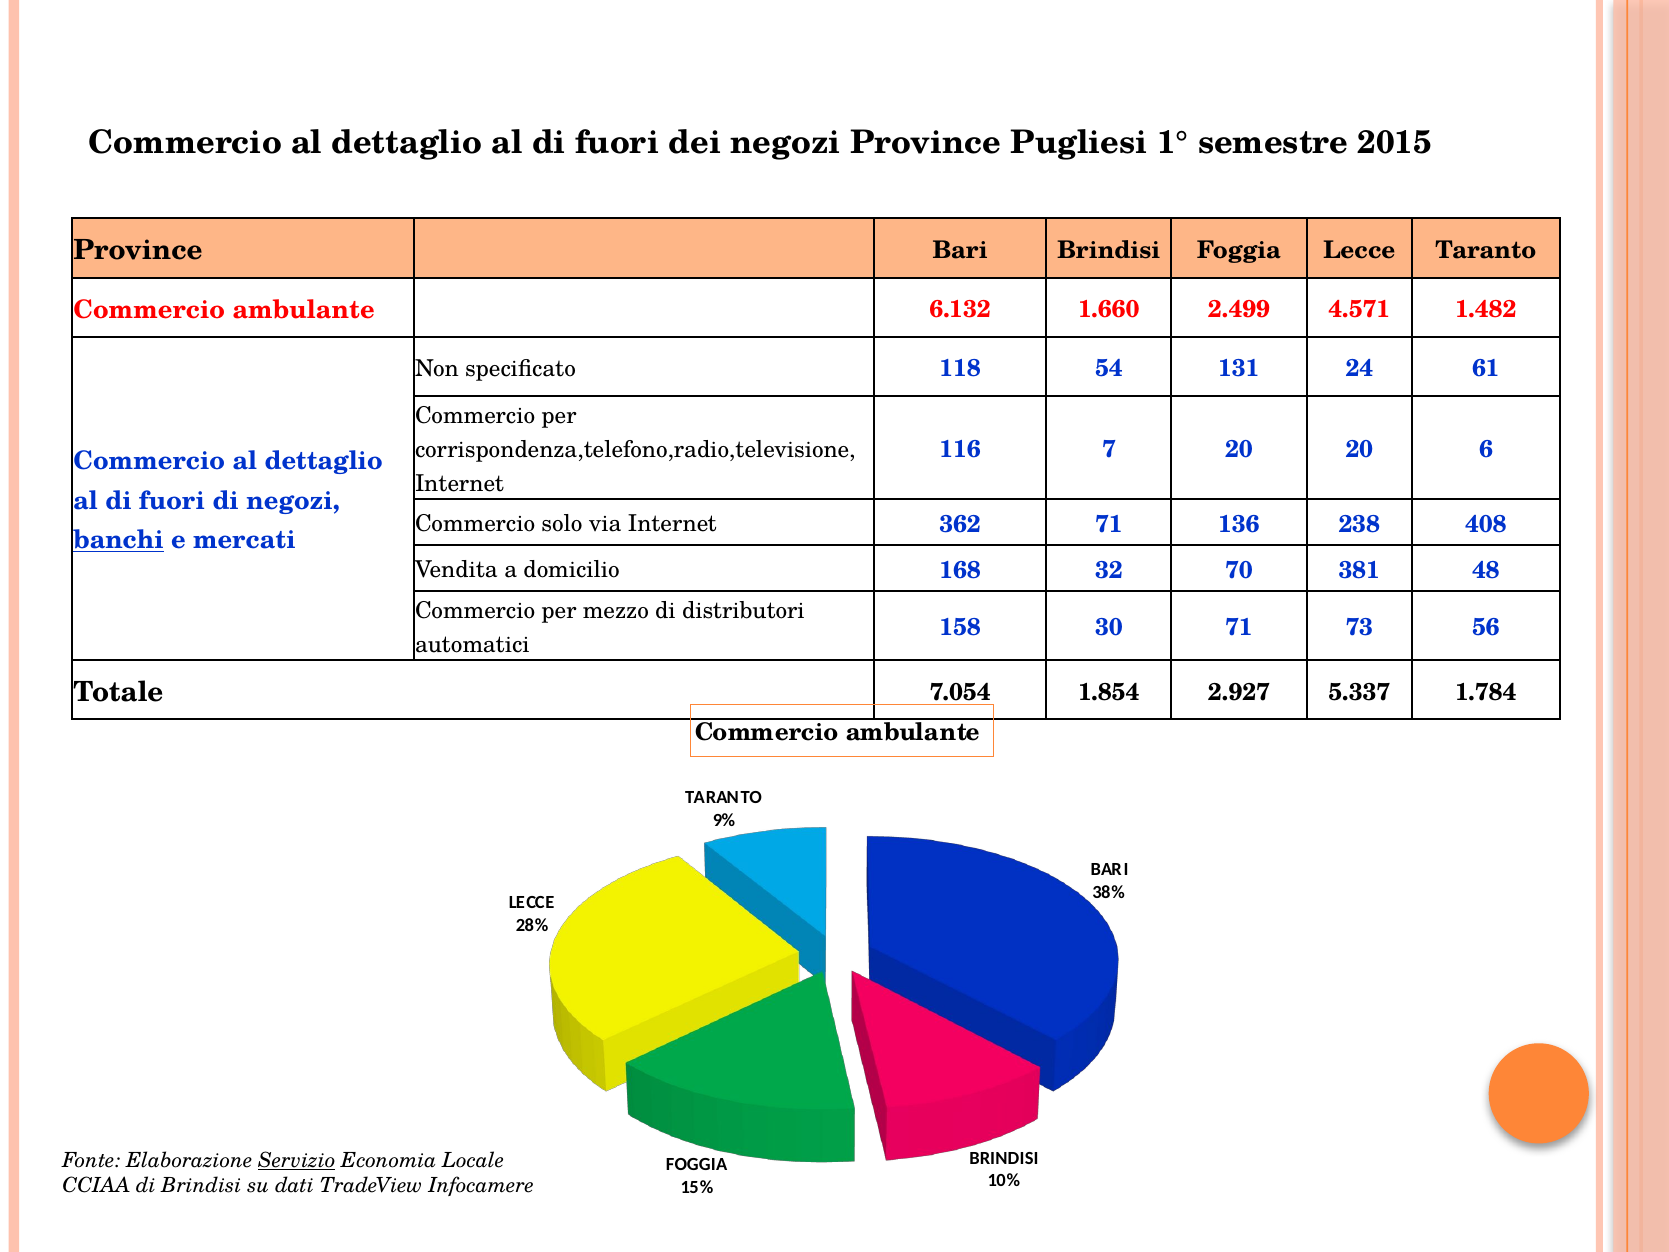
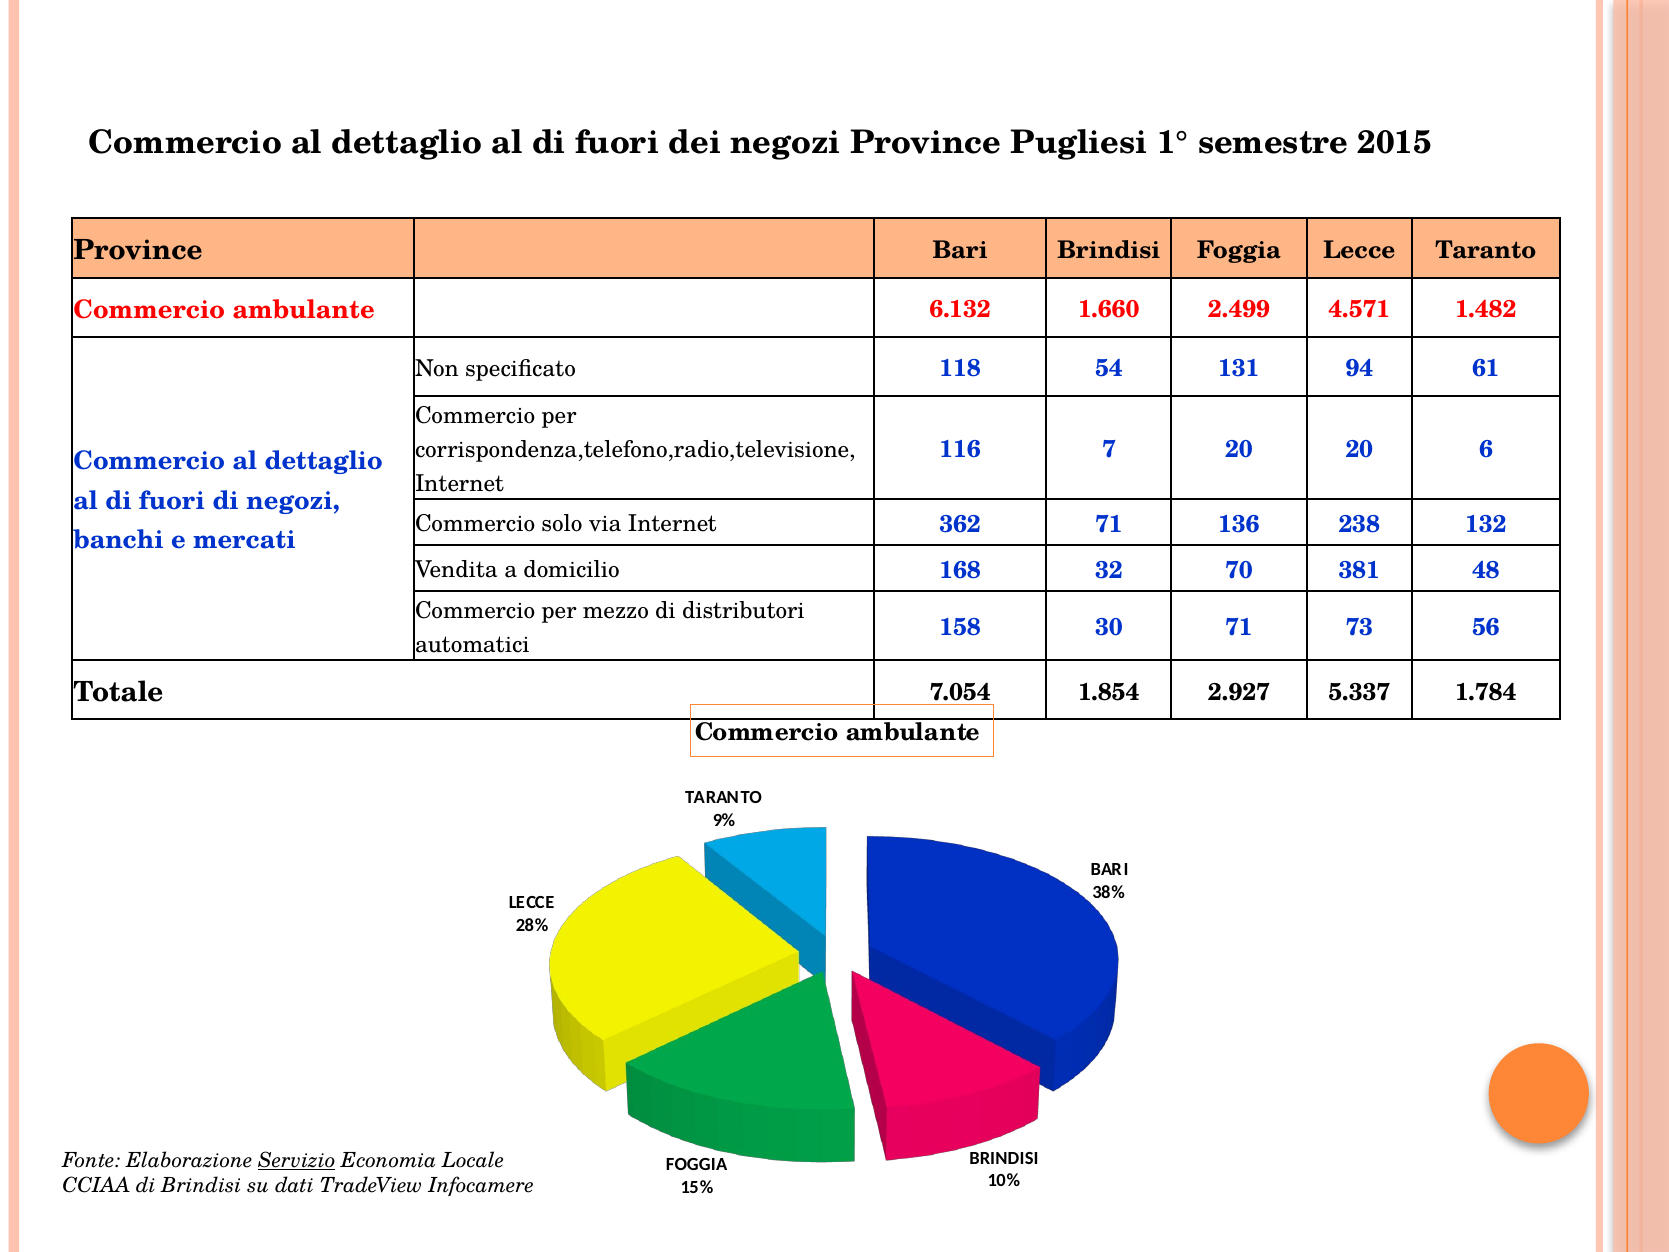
24: 24 -> 94
408: 408 -> 132
banchi underline: present -> none
